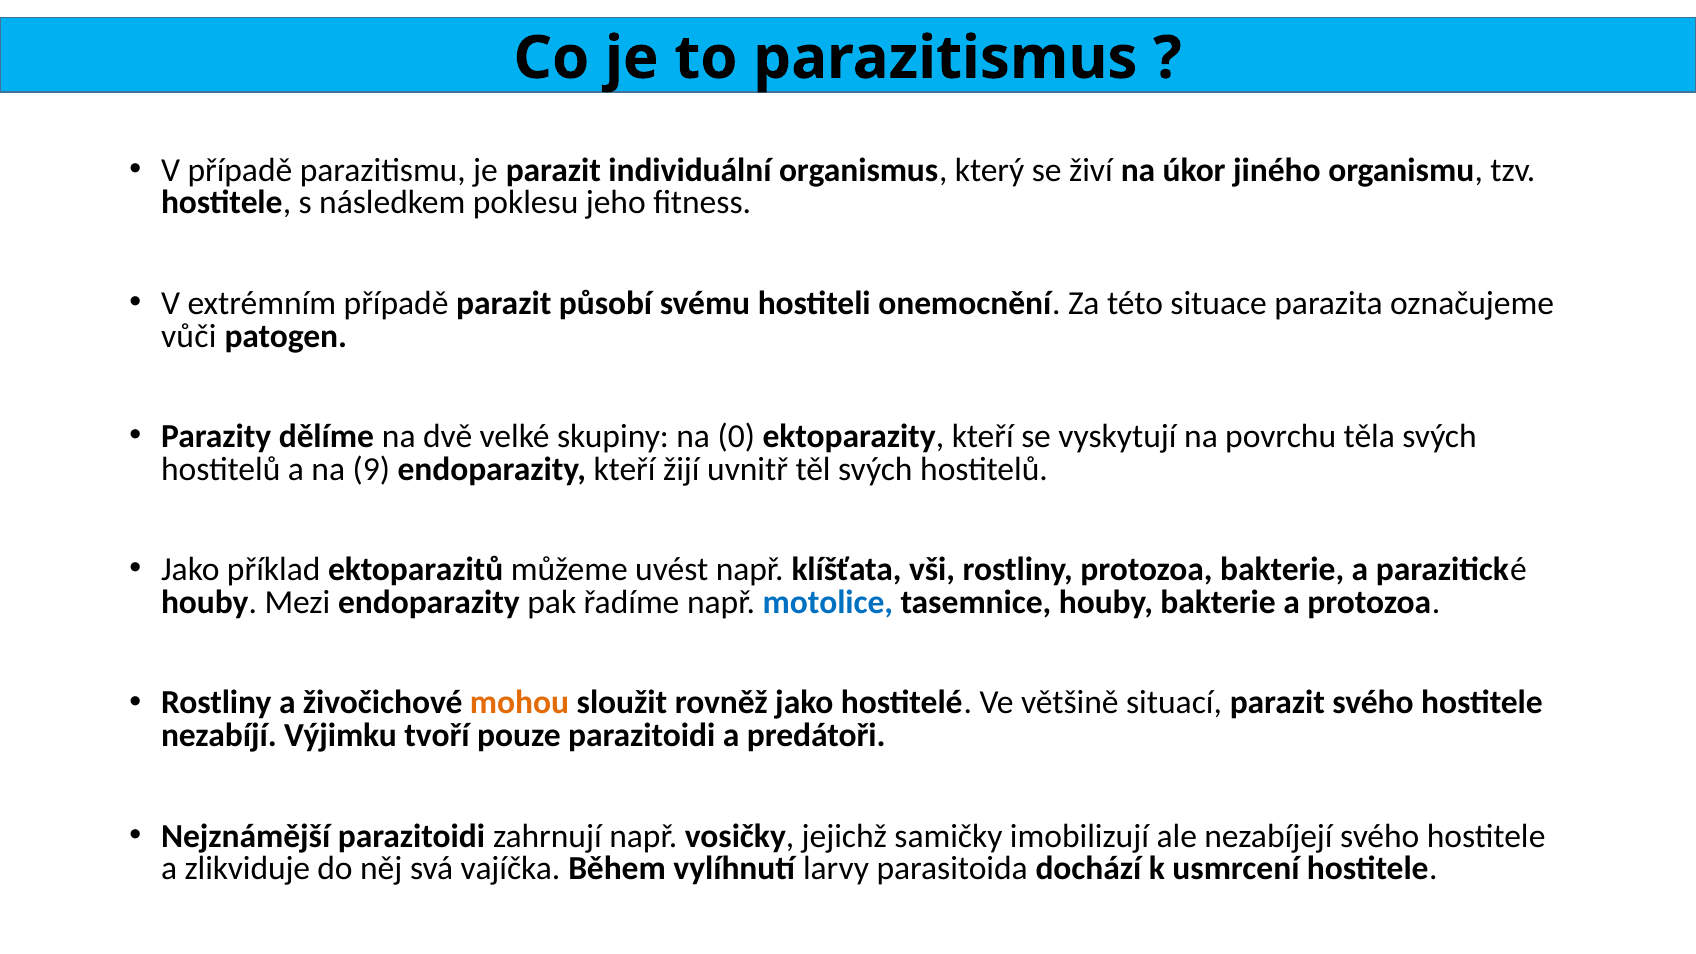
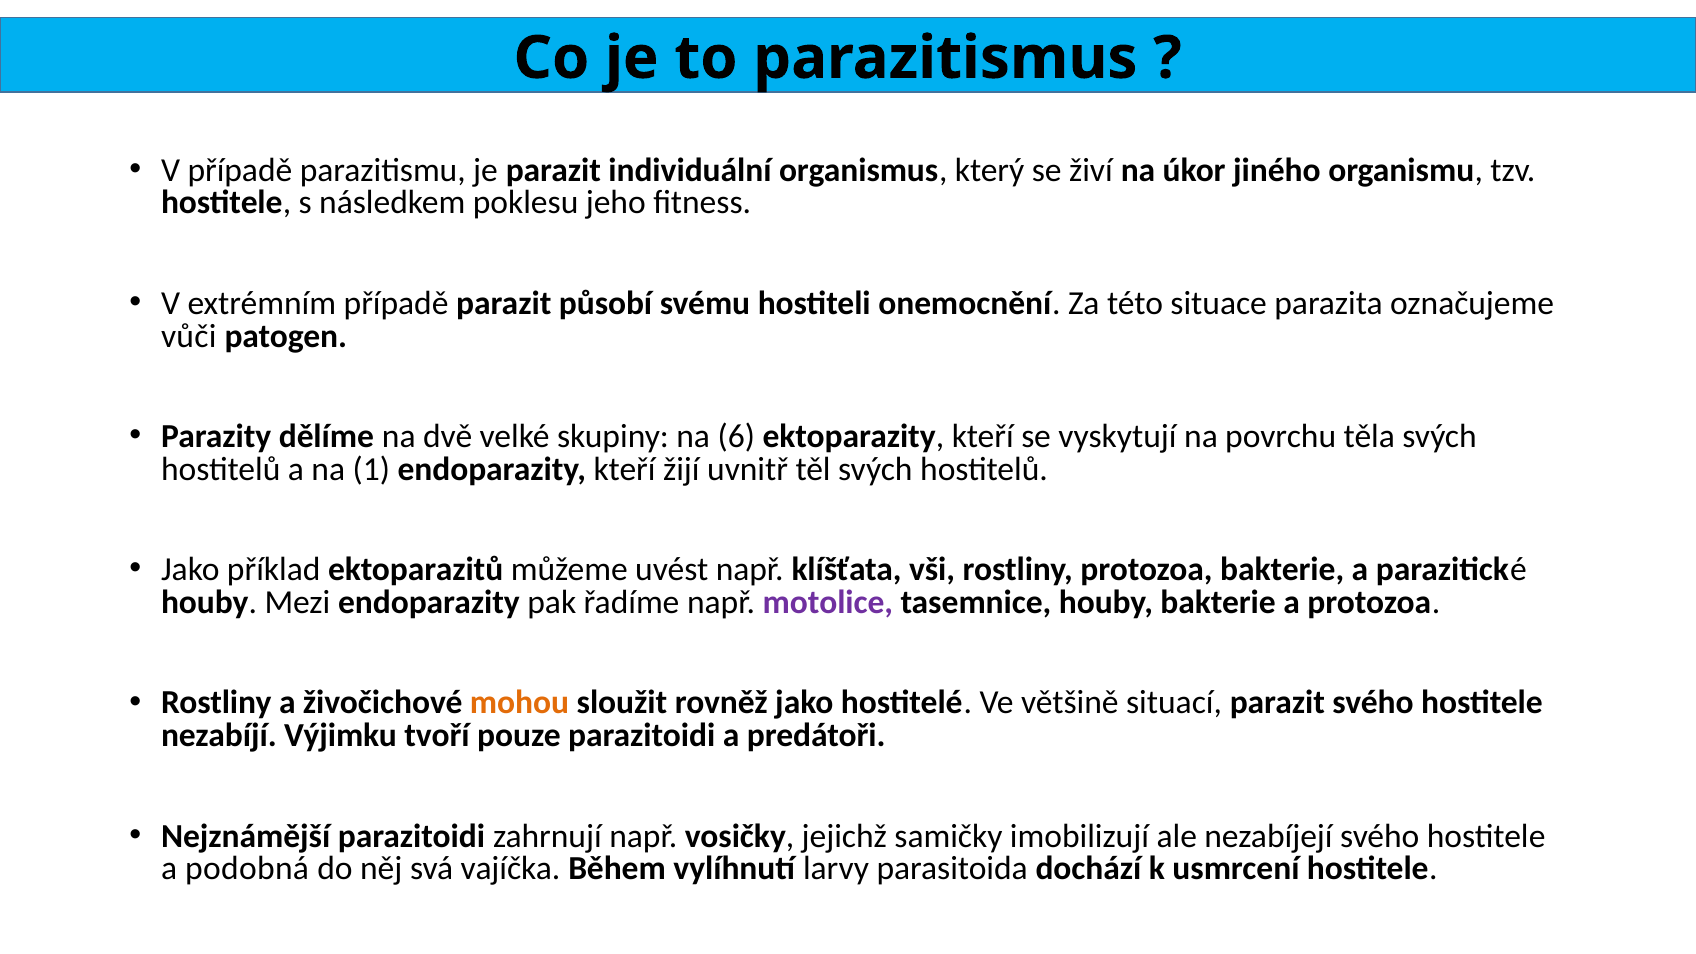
0: 0 -> 6
9: 9 -> 1
motolice colour: blue -> purple
zlikviduje: zlikviduje -> podobná
